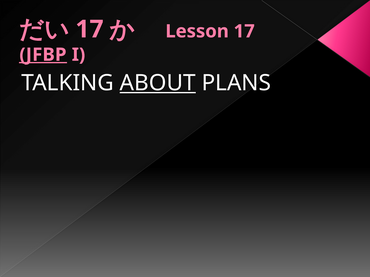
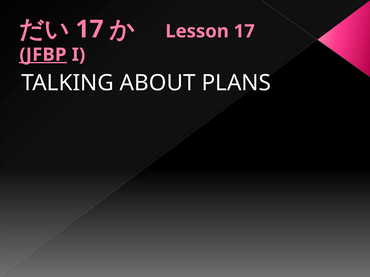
ABOUT underline: present -> none
